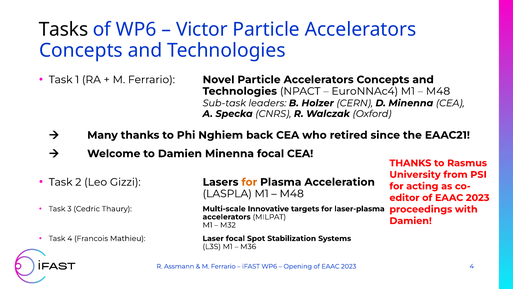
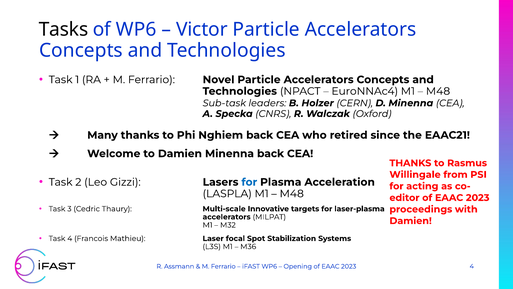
Minenna focal: focal -> back
University: University -> Willingale
for at (249, 182) colour: orange -> blue
